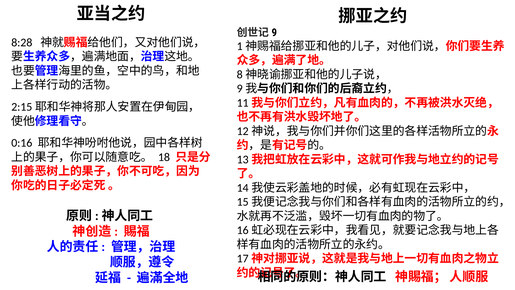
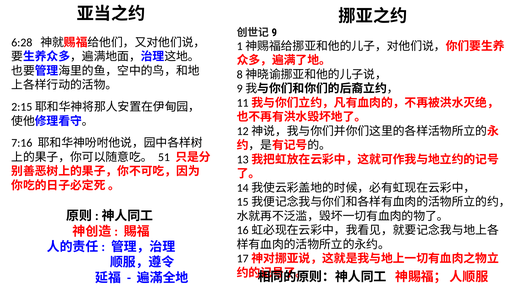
8:28: 8:28 -> 6:28
0:16: 0:16 -> 7:16
18: 18 -> 51
